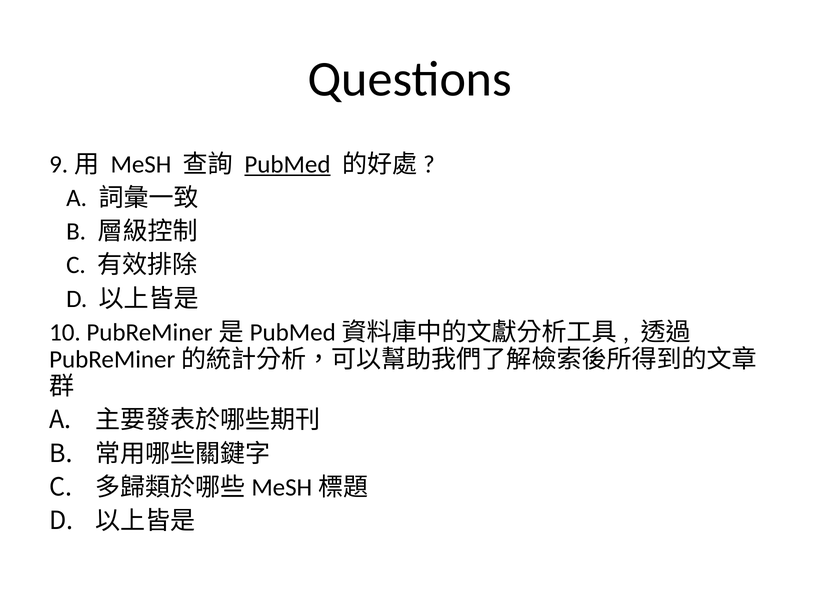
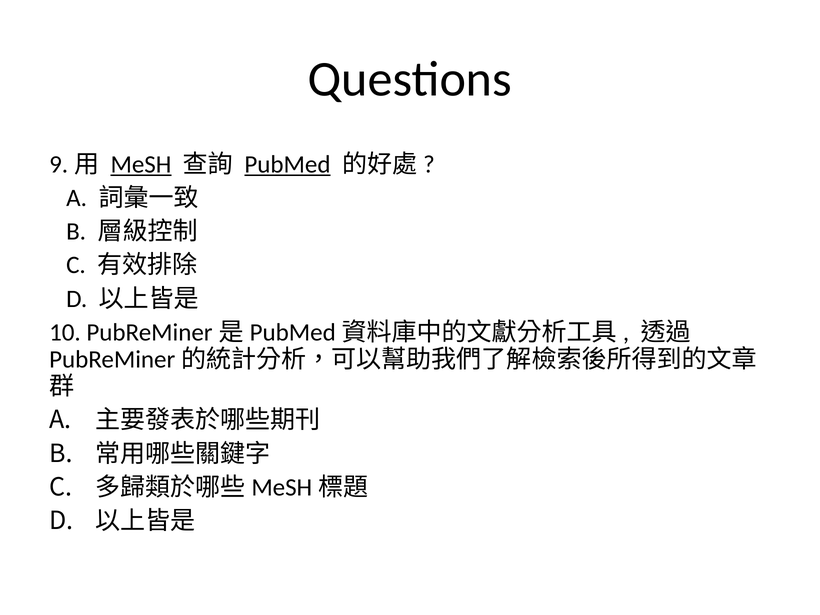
MeSH underline: none -> present
